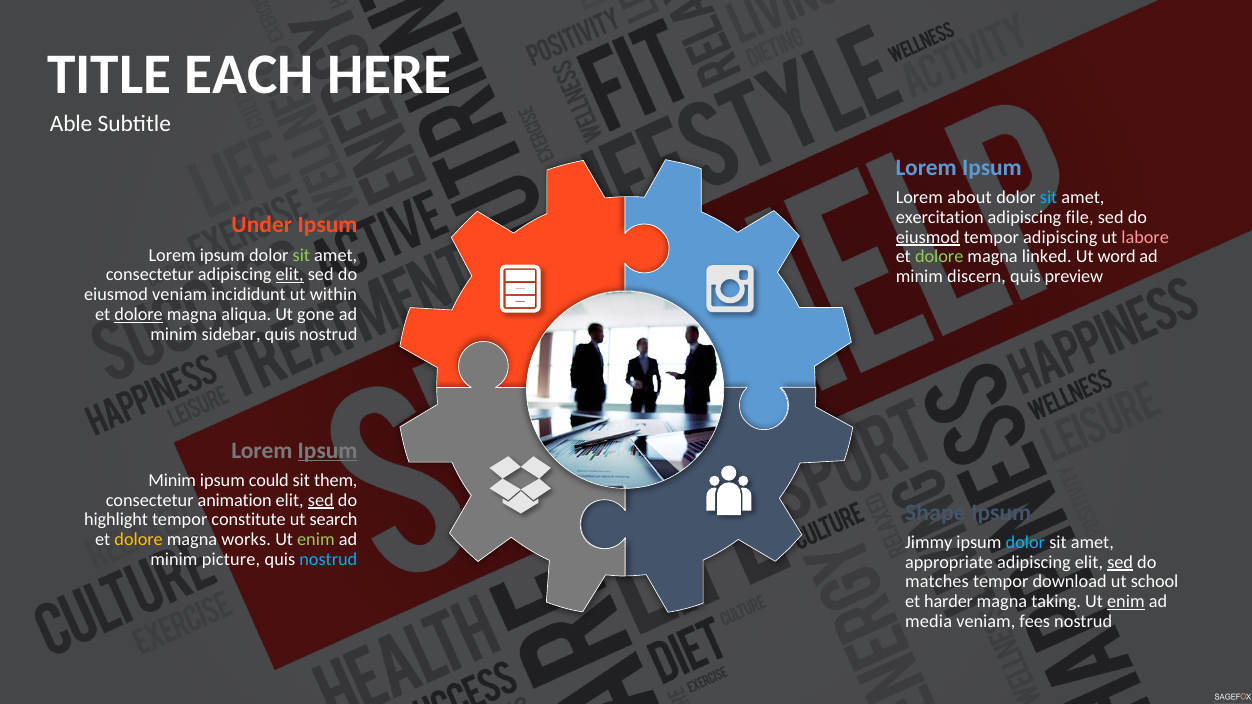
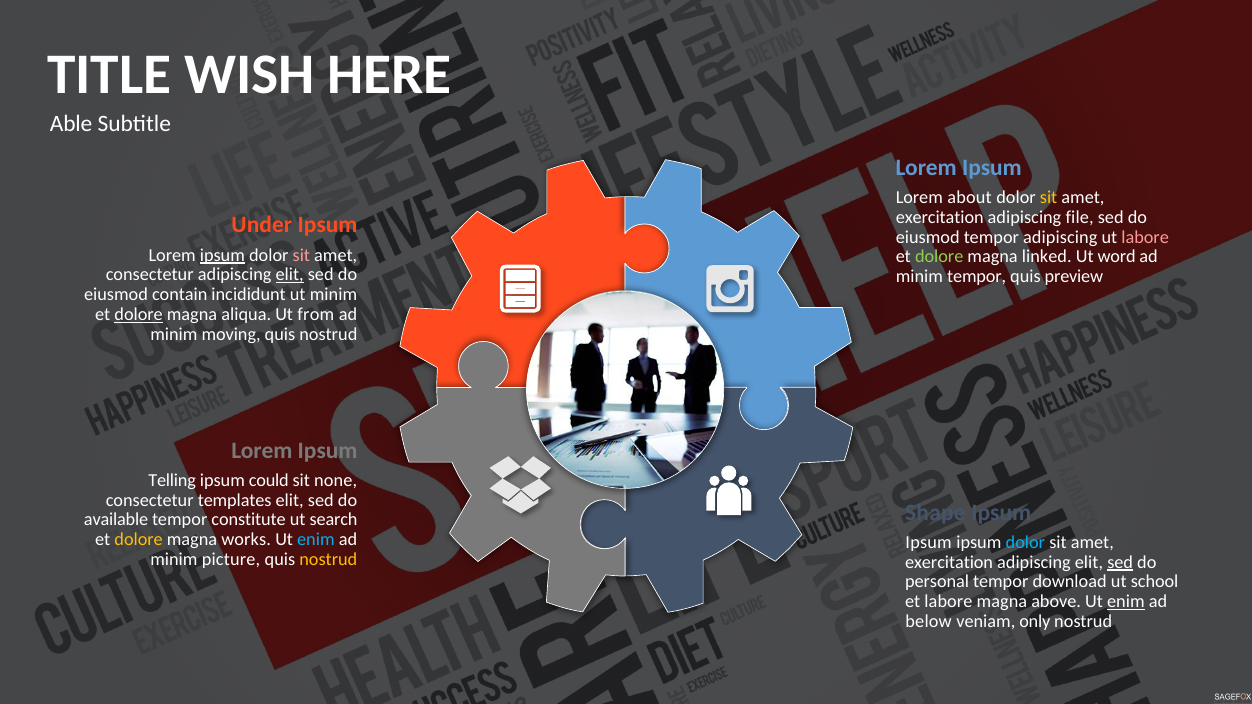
EACH: EACH -> WISH
sit at (1049, 198) colour: light blue -> yellow
eiusmod at (928, 237) underline: present -> none
ipsum at (222, 255) underline: none -> present
sit at (301, 255) colour: light green -> pink
minim discern: discern -> tempor
eiusmod veniam: veniam -> contain
ut within: within -> minim
gone: gone -> from
sidebar: sidebar -> moving
Ipsum at (328, 451) underline: present -> none
Minim at (172, 481): Minim -> Telling
them: them -> none
animation: animation -> templates
sed at (321, 500) underline: present -> none
highlight: highlight -> available
enim at (316, 540) colour: light green -> light blue
Jimmy at (929, 543): Jimmy -> Ipsum
nostrud at (328, 560) colour: light blue -> yellow
appropriate at (949, 562): appropriate -> exercitation
matches: matches -> personal
et harder: harder -> labore
taking: taking -> above
media: media -> below
fees: fees -> only
